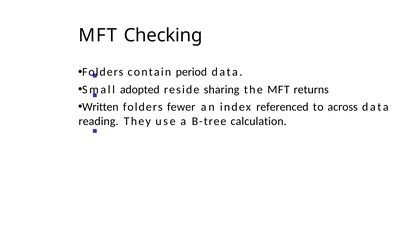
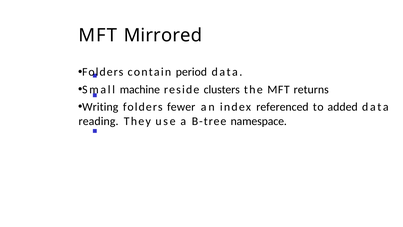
Checking: Checking -> Mirrored
adopted: adopted -> machine
sharing: sharing -> clusters
Written: Written -> Writing
across: across -> added
calculation: calculation -> namespace
